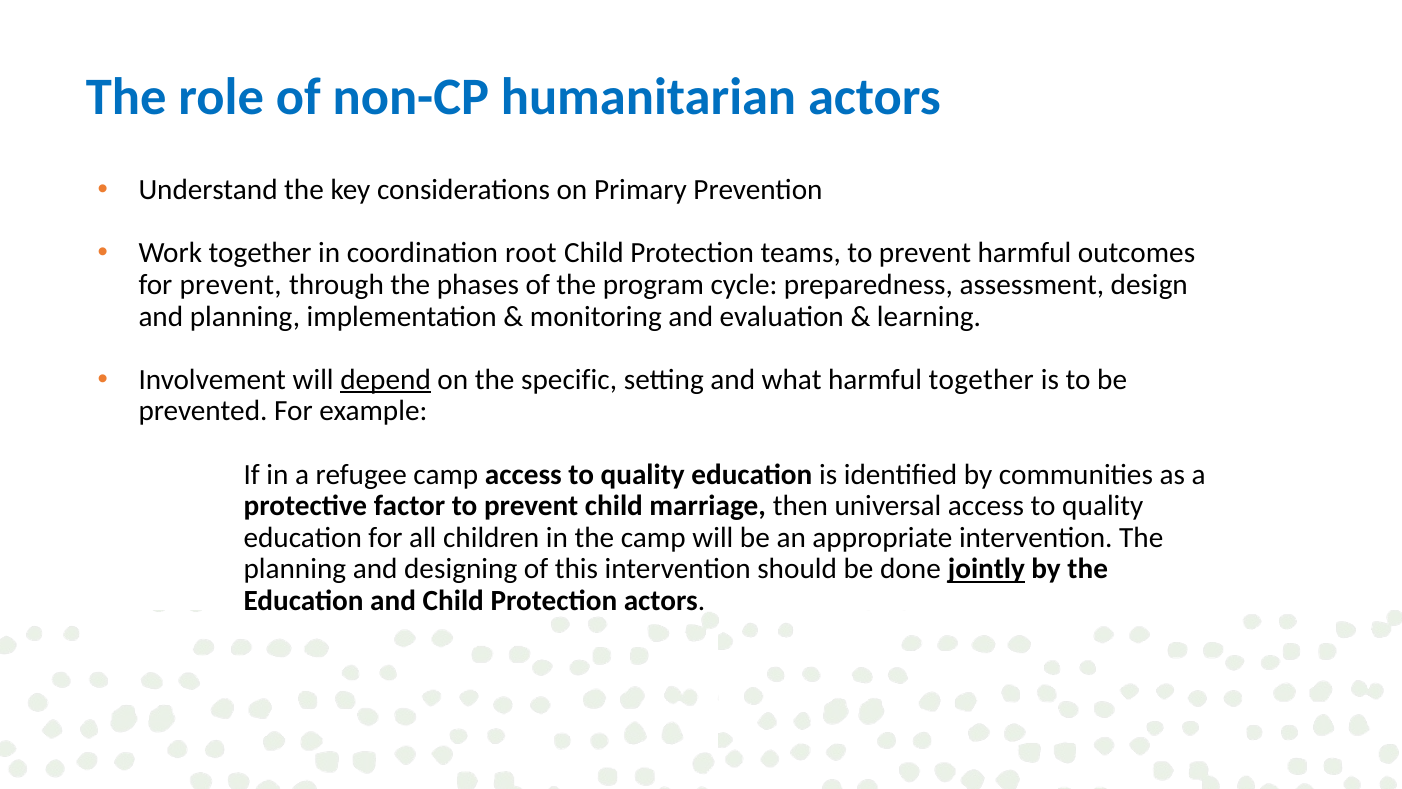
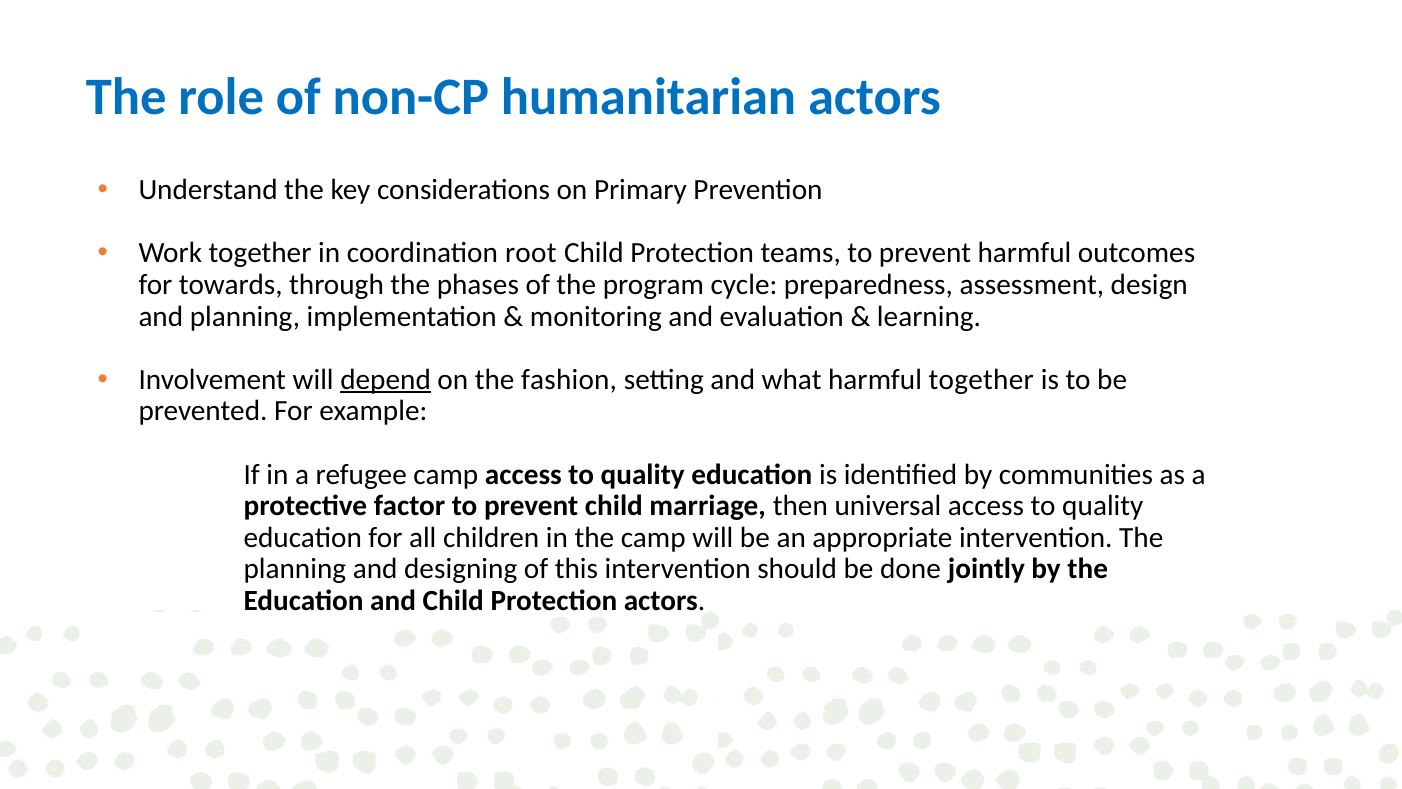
for prevent: prevent -> towards
specific: specific -> fashion
jointly underline: present -> none
